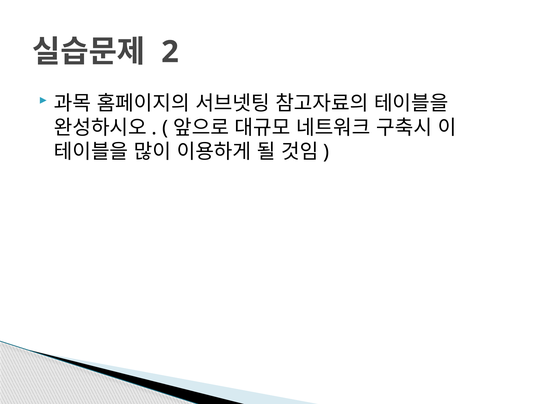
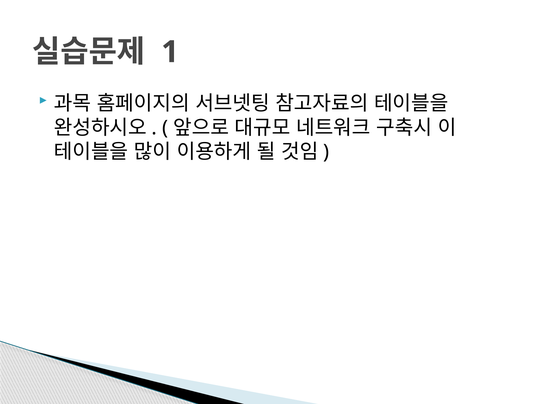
2: 2 -> 1
